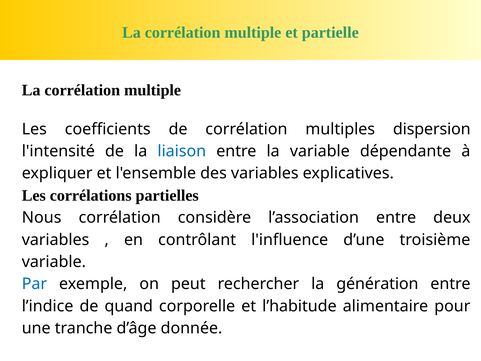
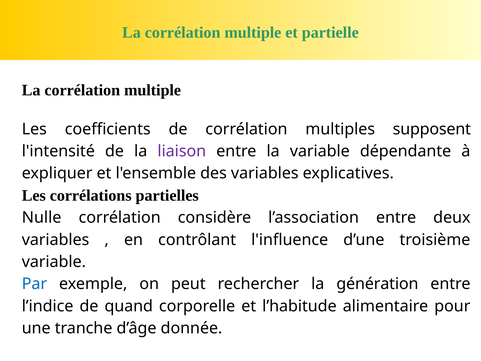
dispersion: dispersion -> supposent
liaison colour: blue -> purple
Nous: Nous -> Nulle
